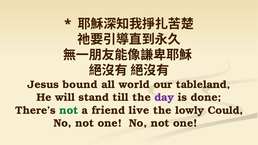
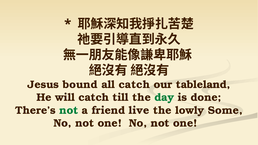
all world: world -> catch
will stand: stand -> catch
day colour: purple -> green
Could: Could -> Some
